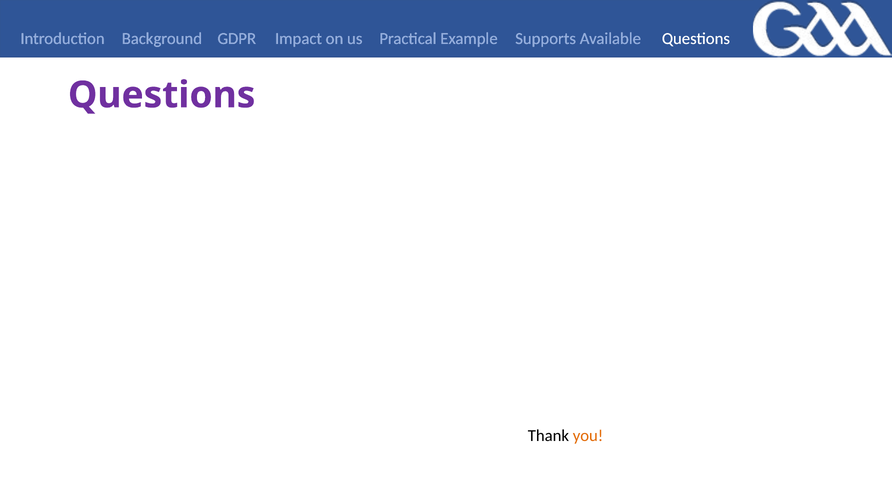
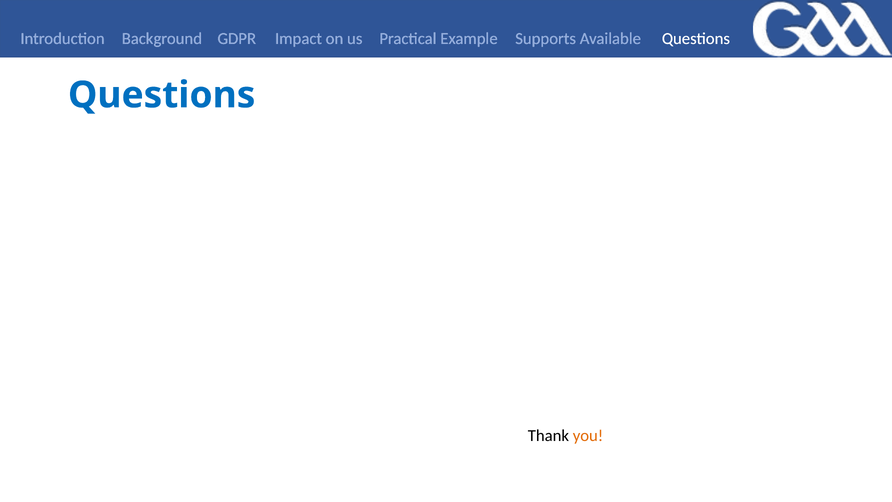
Questions at (162, 95) colour: purple -> blue
